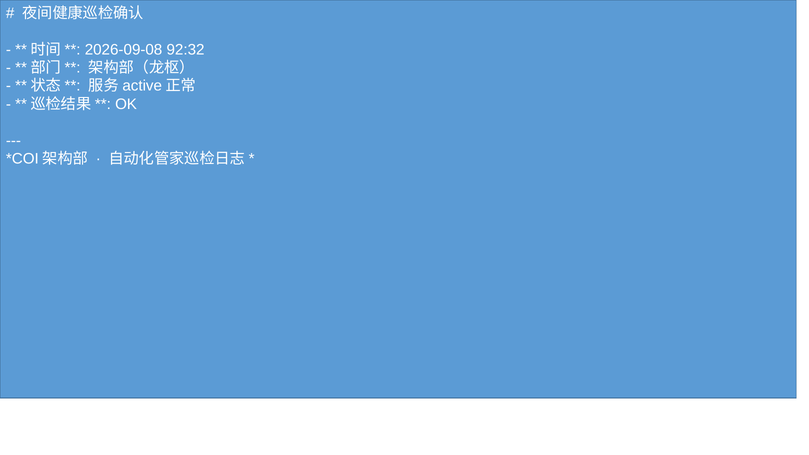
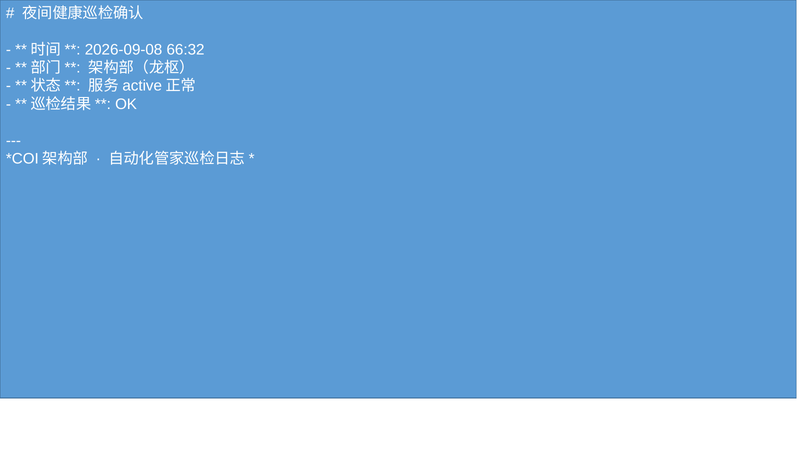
92:32: 92:32 -> 66:32
